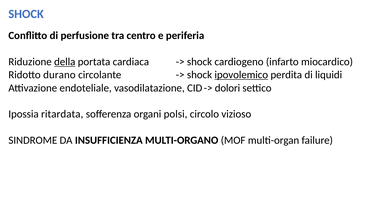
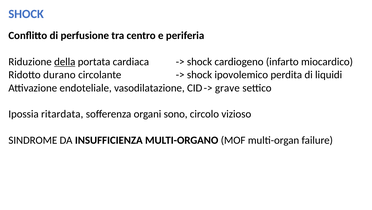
ipovolemico underline: present -> none
dolori: dolori -> grave
polsi: polsi -> sono
